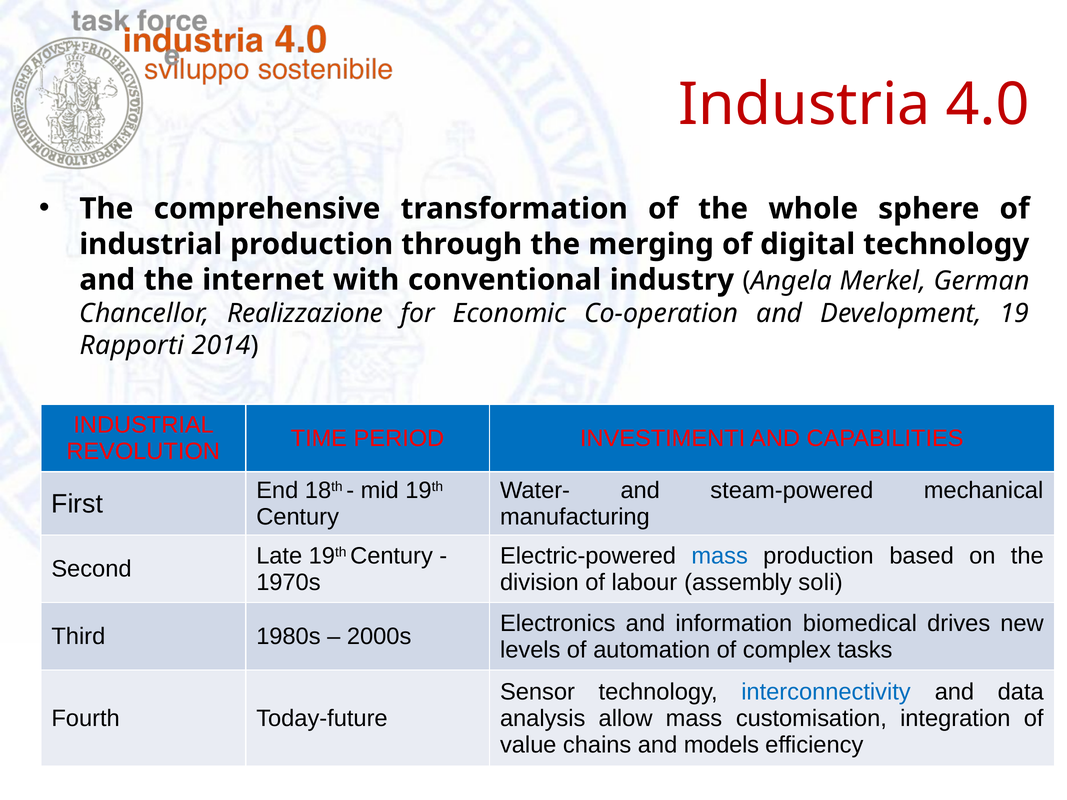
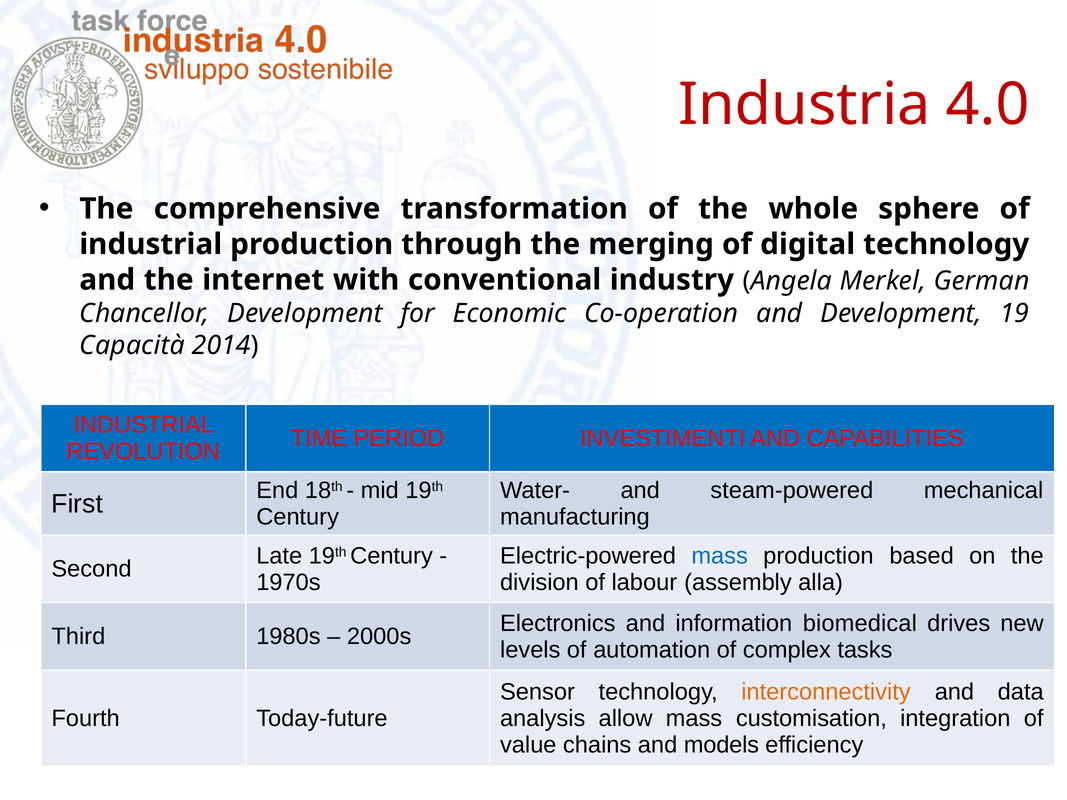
Chancellor Realizzazione: Realizzazione -> Development
Rapporti: Rapporti -> Capacità
soli: soli -> alla
interconnectivity colour: blue -> orange
